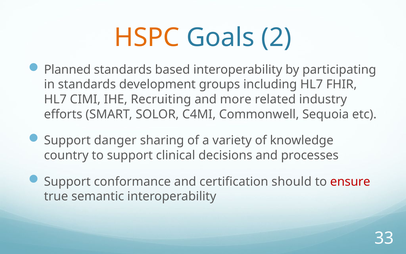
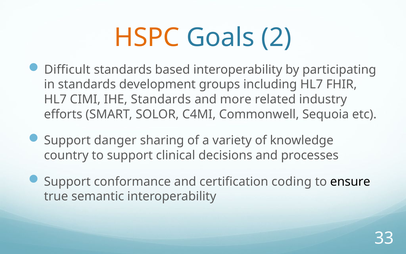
Planned: Planned -> Difficult
IHE Recruiting: Recruiting -> Standards
should: should -> coding
ensure colour: red -> black
